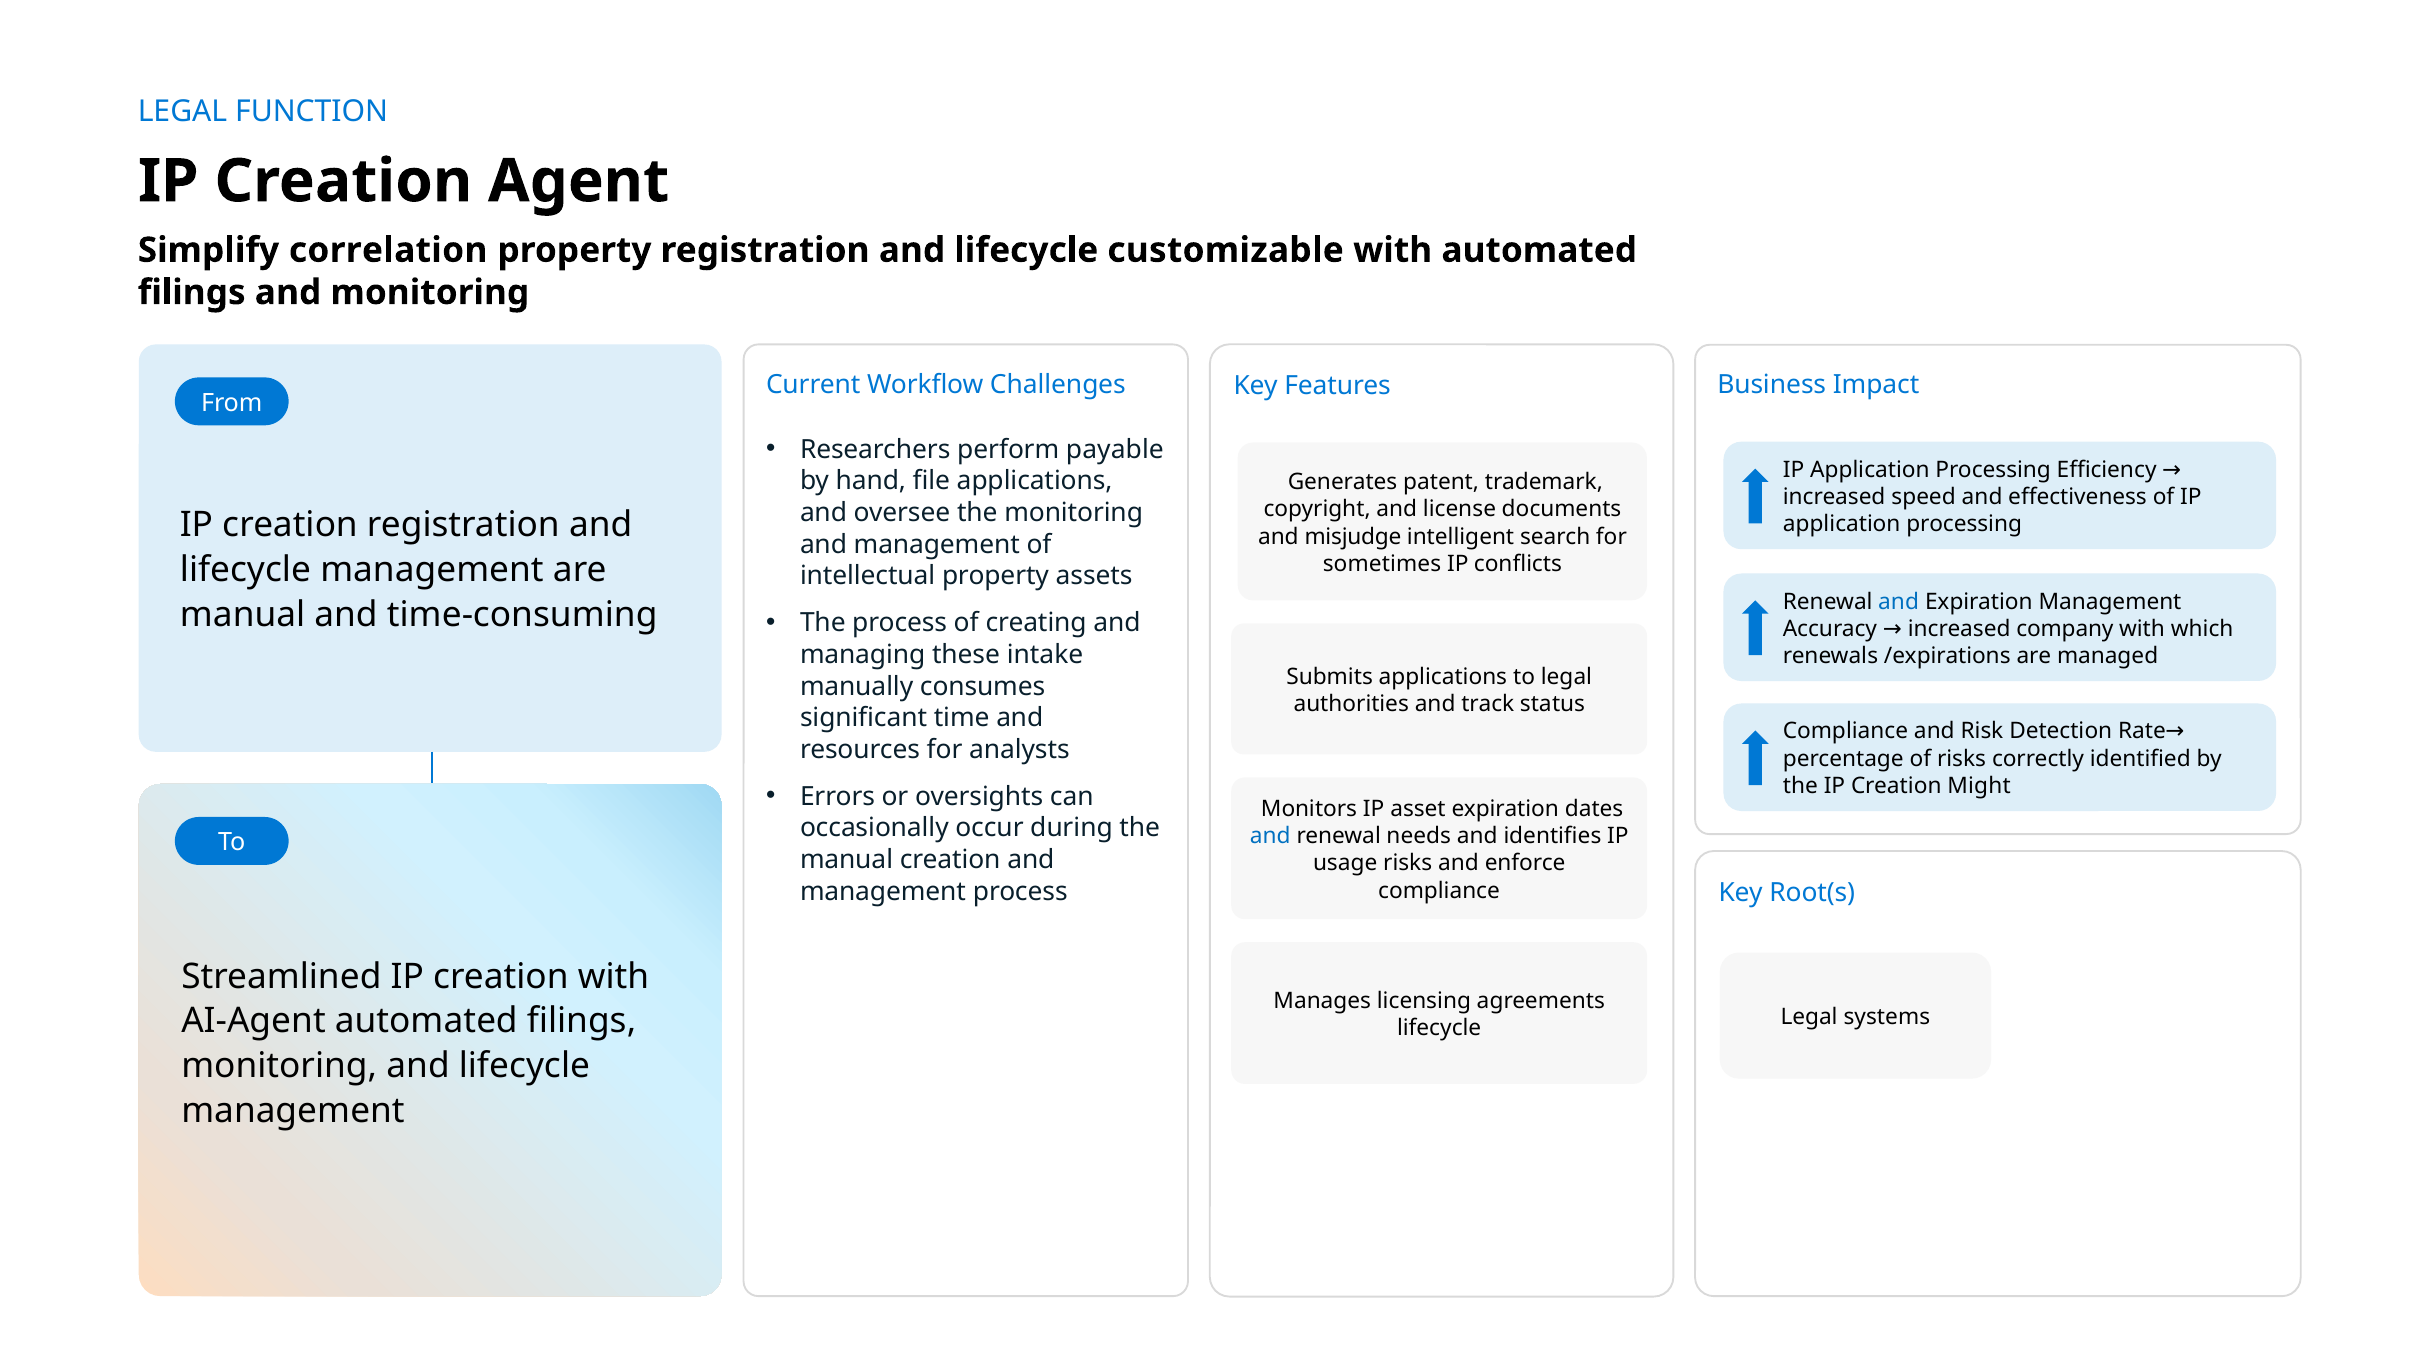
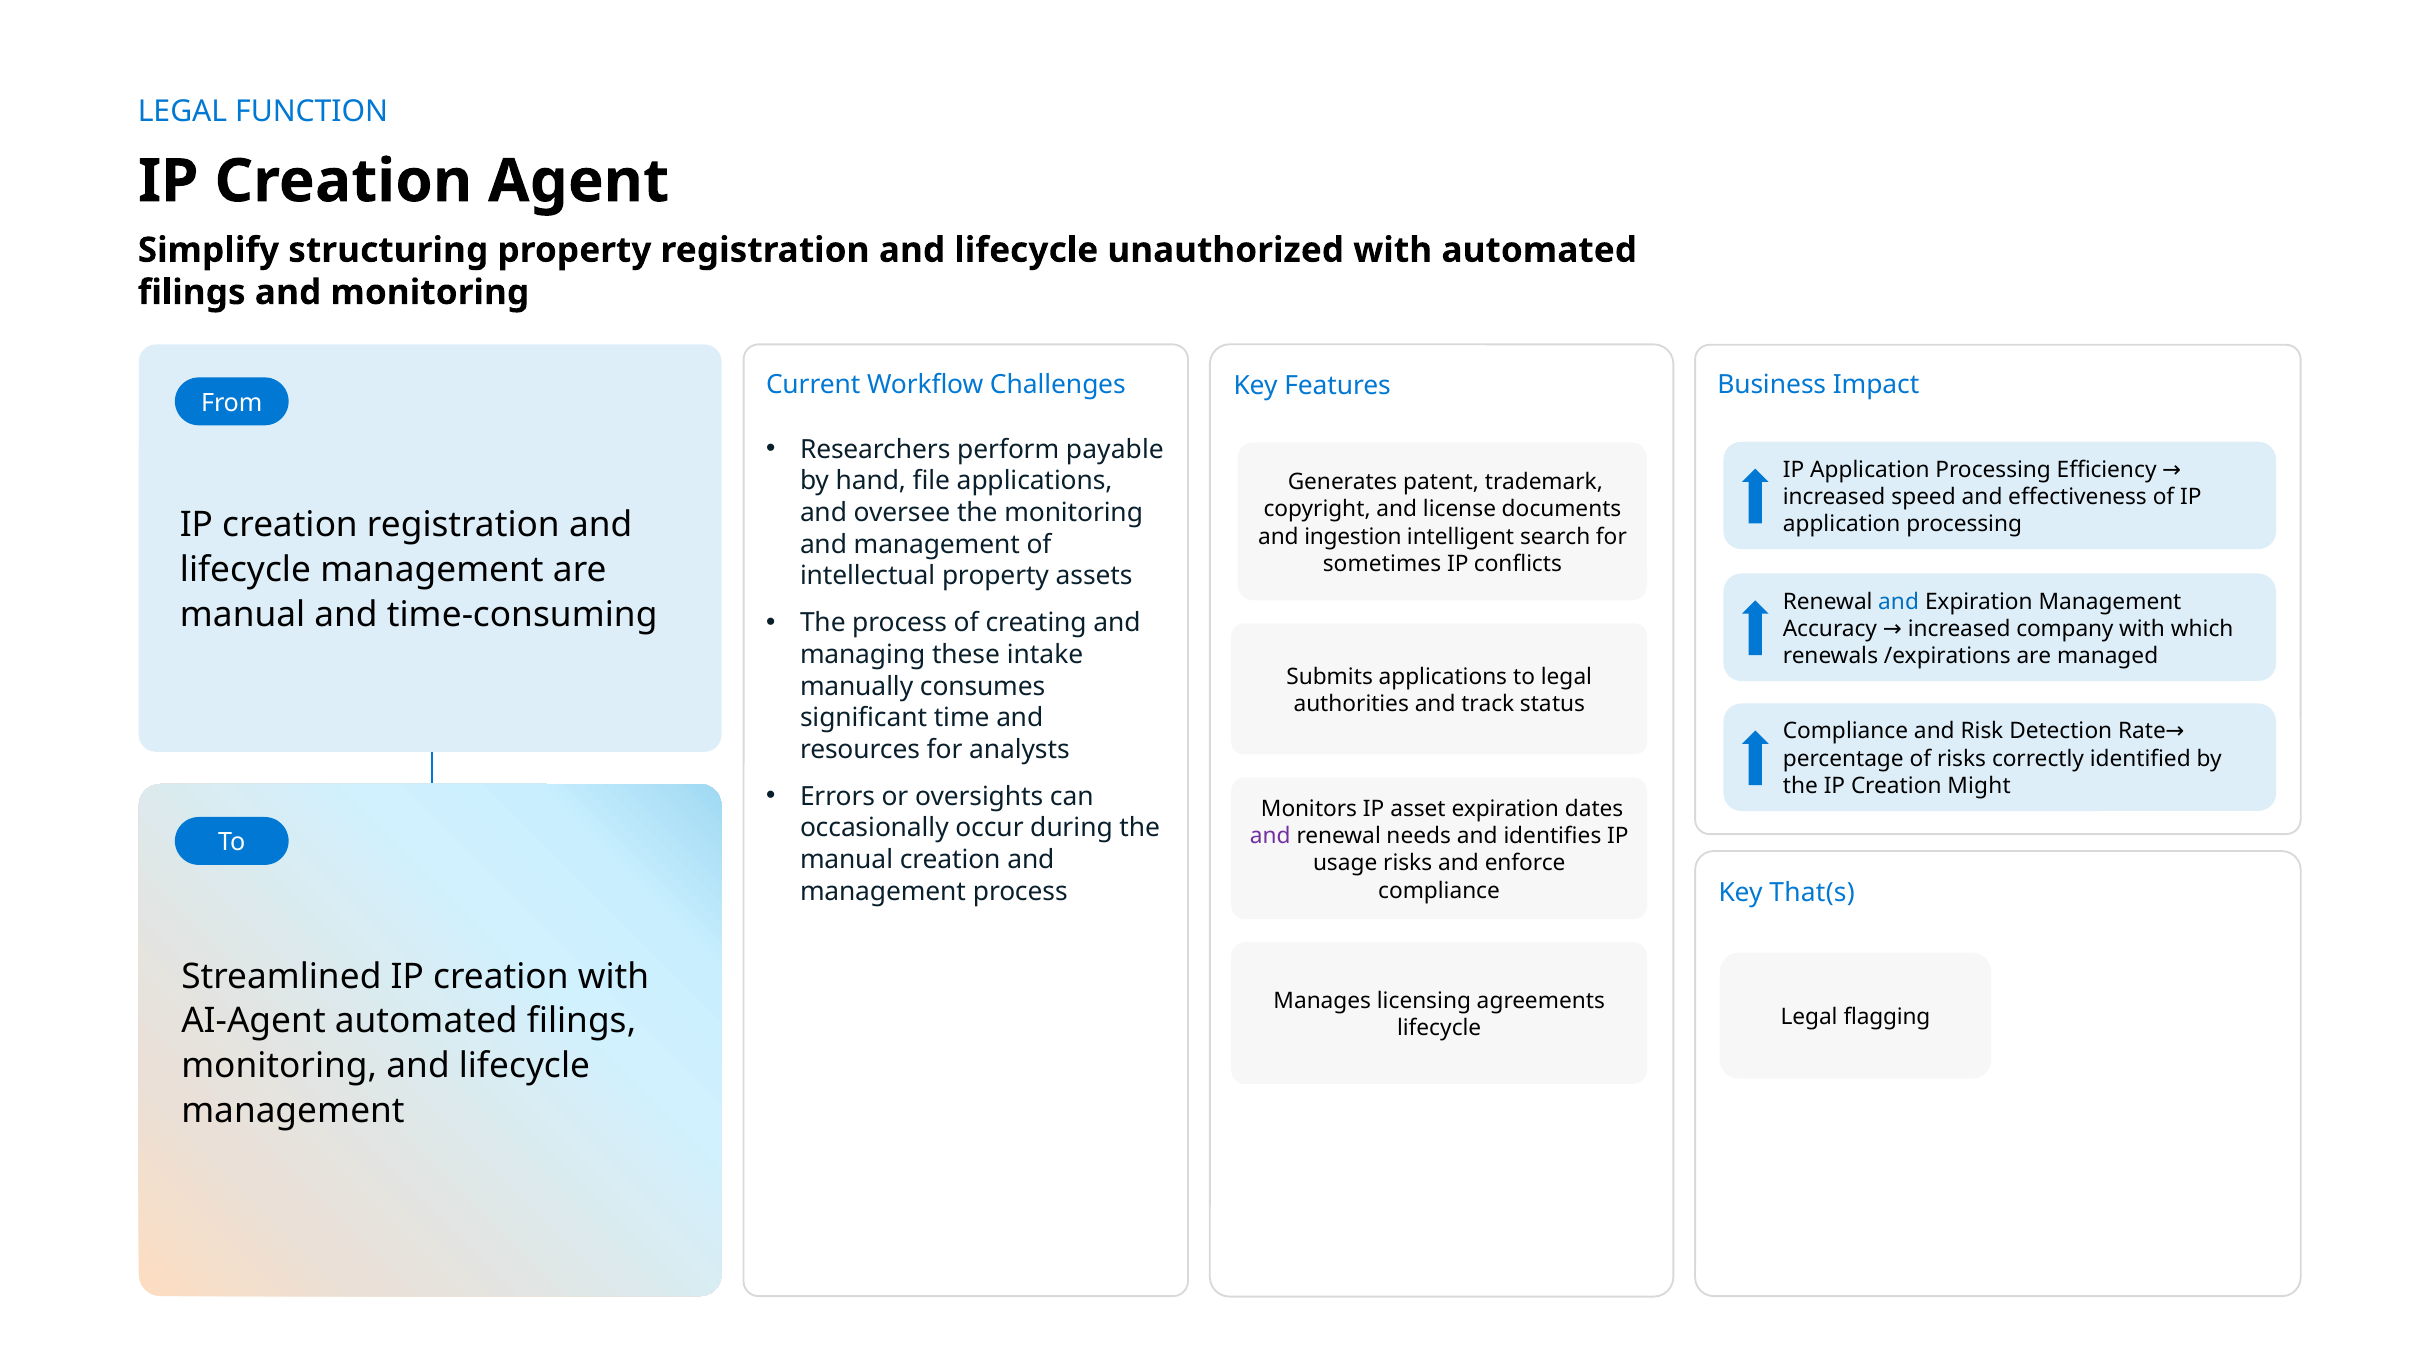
correlation: correlation -> structuring
customizable: customizable -> unauthorized
misjudge: misjudge -> ingestion
and at (1270, 836) colour: blue -> purple
Root(s: Root(s -> That(s
systems: systems -> flagging
